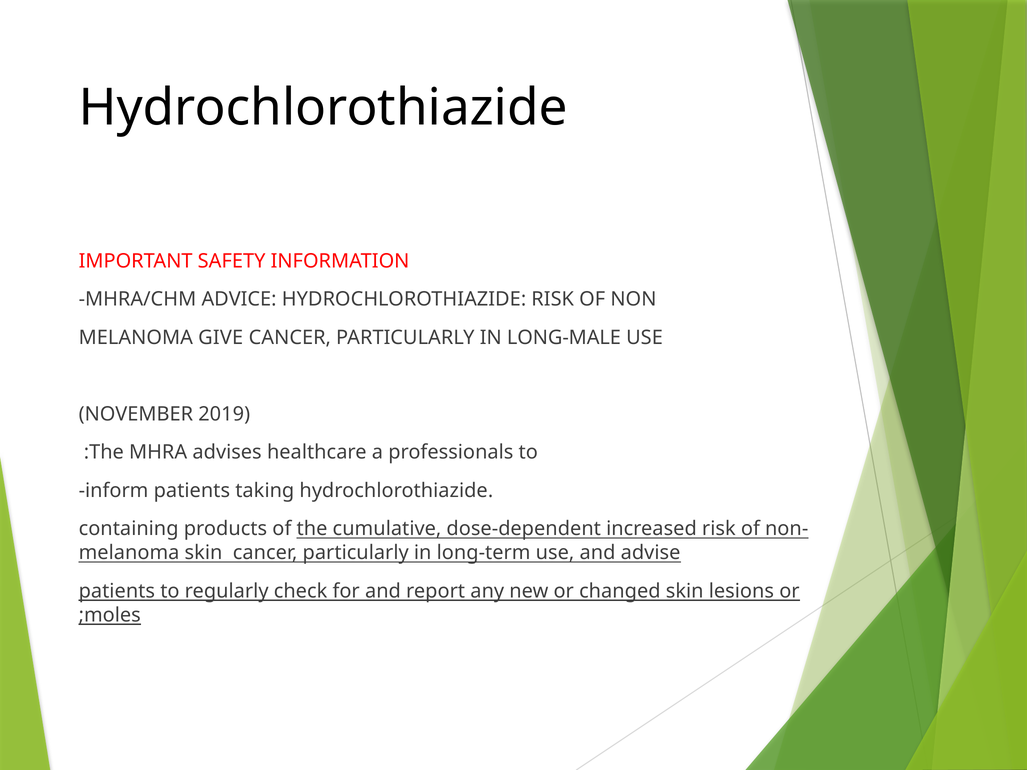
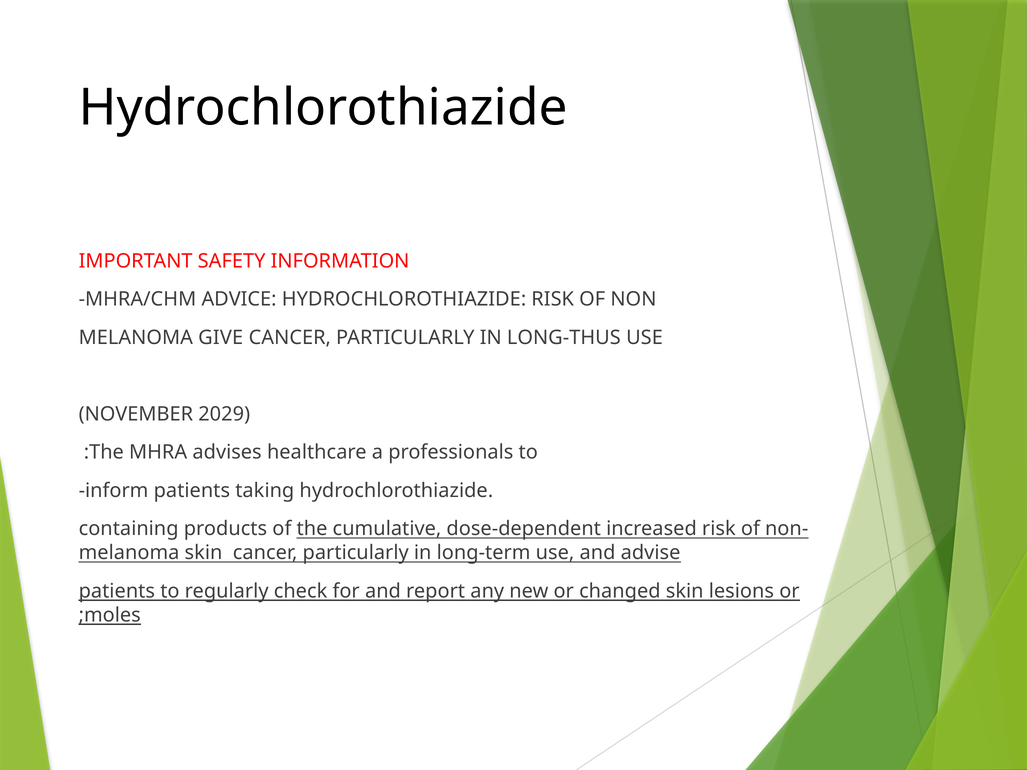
LONG-MALE: LONG-MALE -> LONG-THUS
2019: 2019 -> 2029
